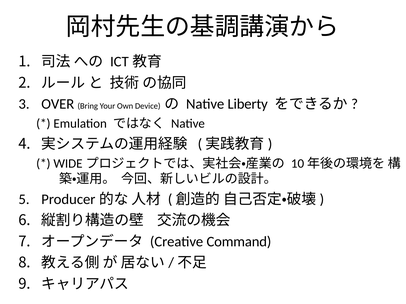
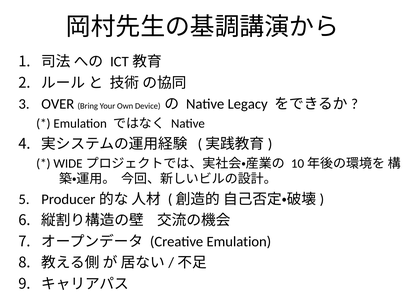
Liberty: Liberty -> Legacy
Creative Command: Command -> Emulation
